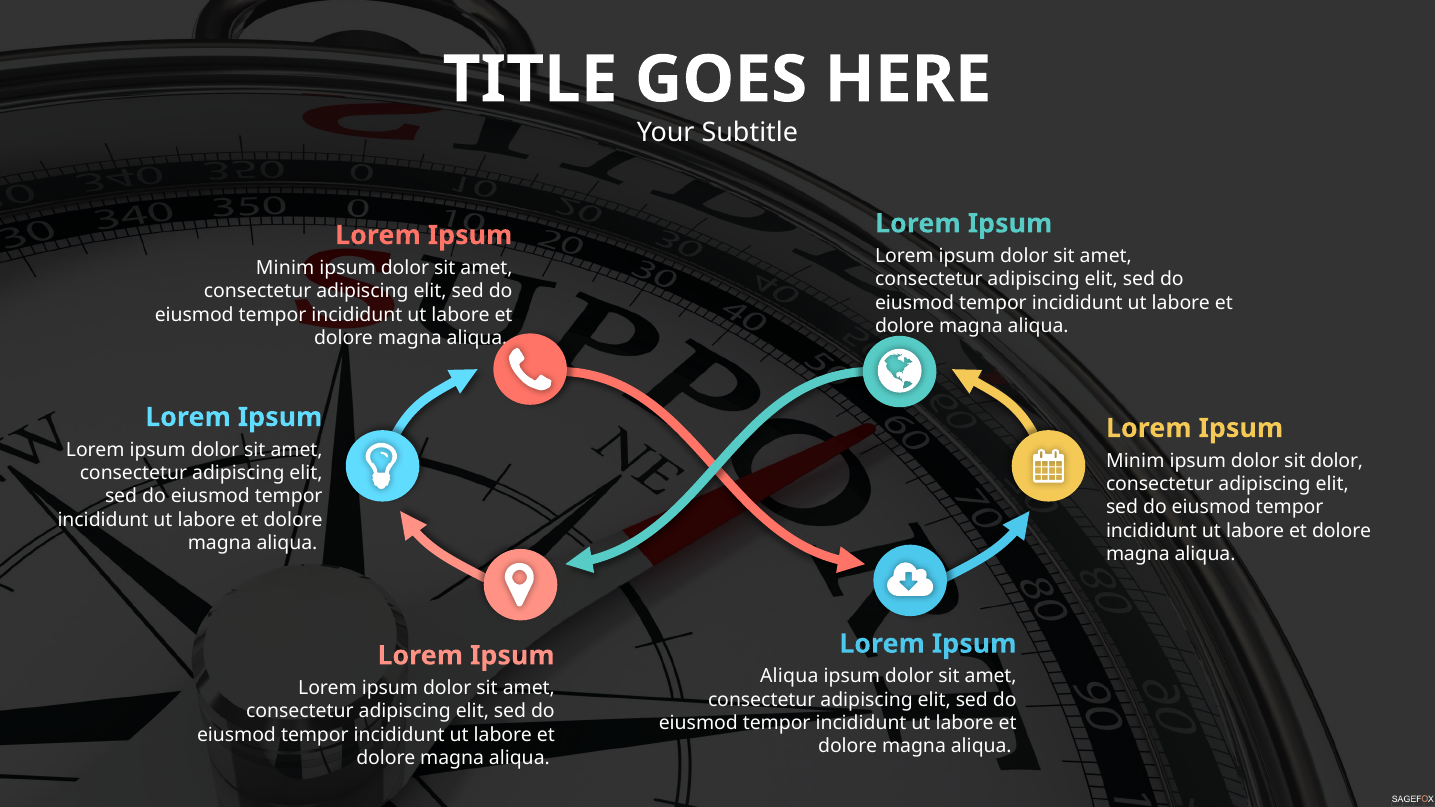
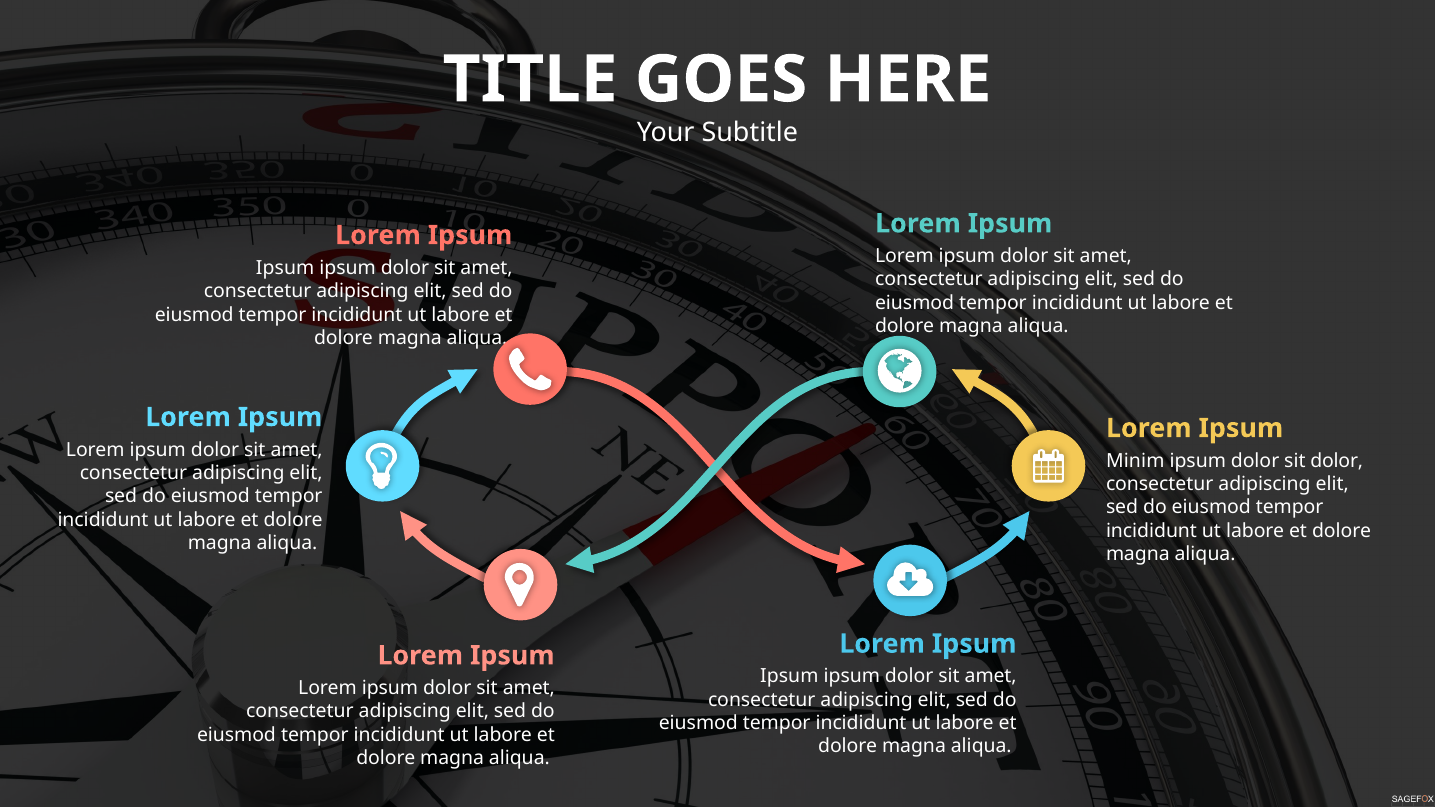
Minim at (285, 268): Minim -> Ipsum
Aliqua at (789, 677): Aliqua -> Ipsum
